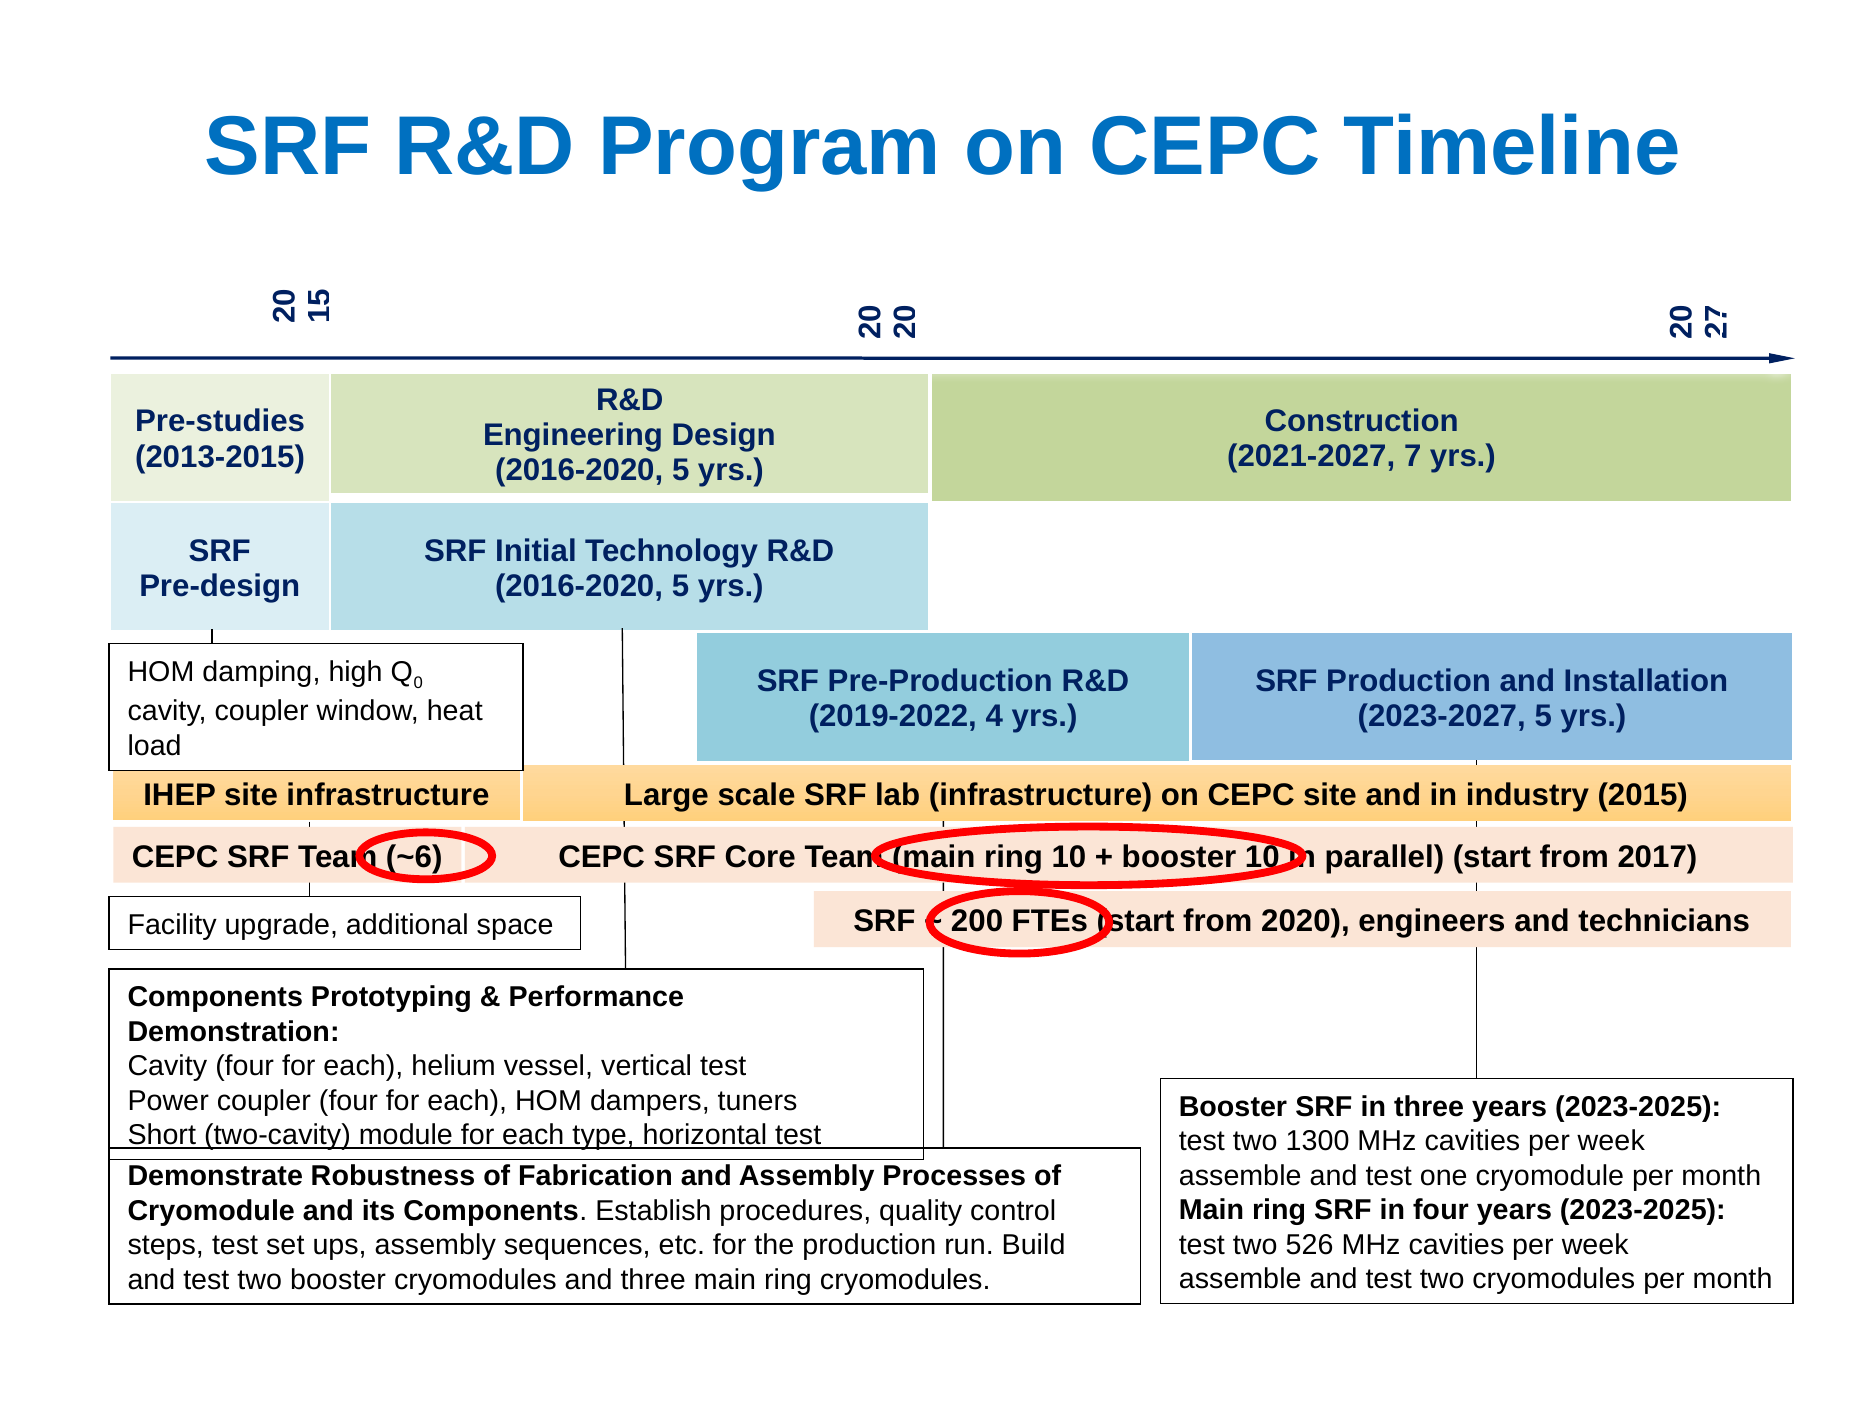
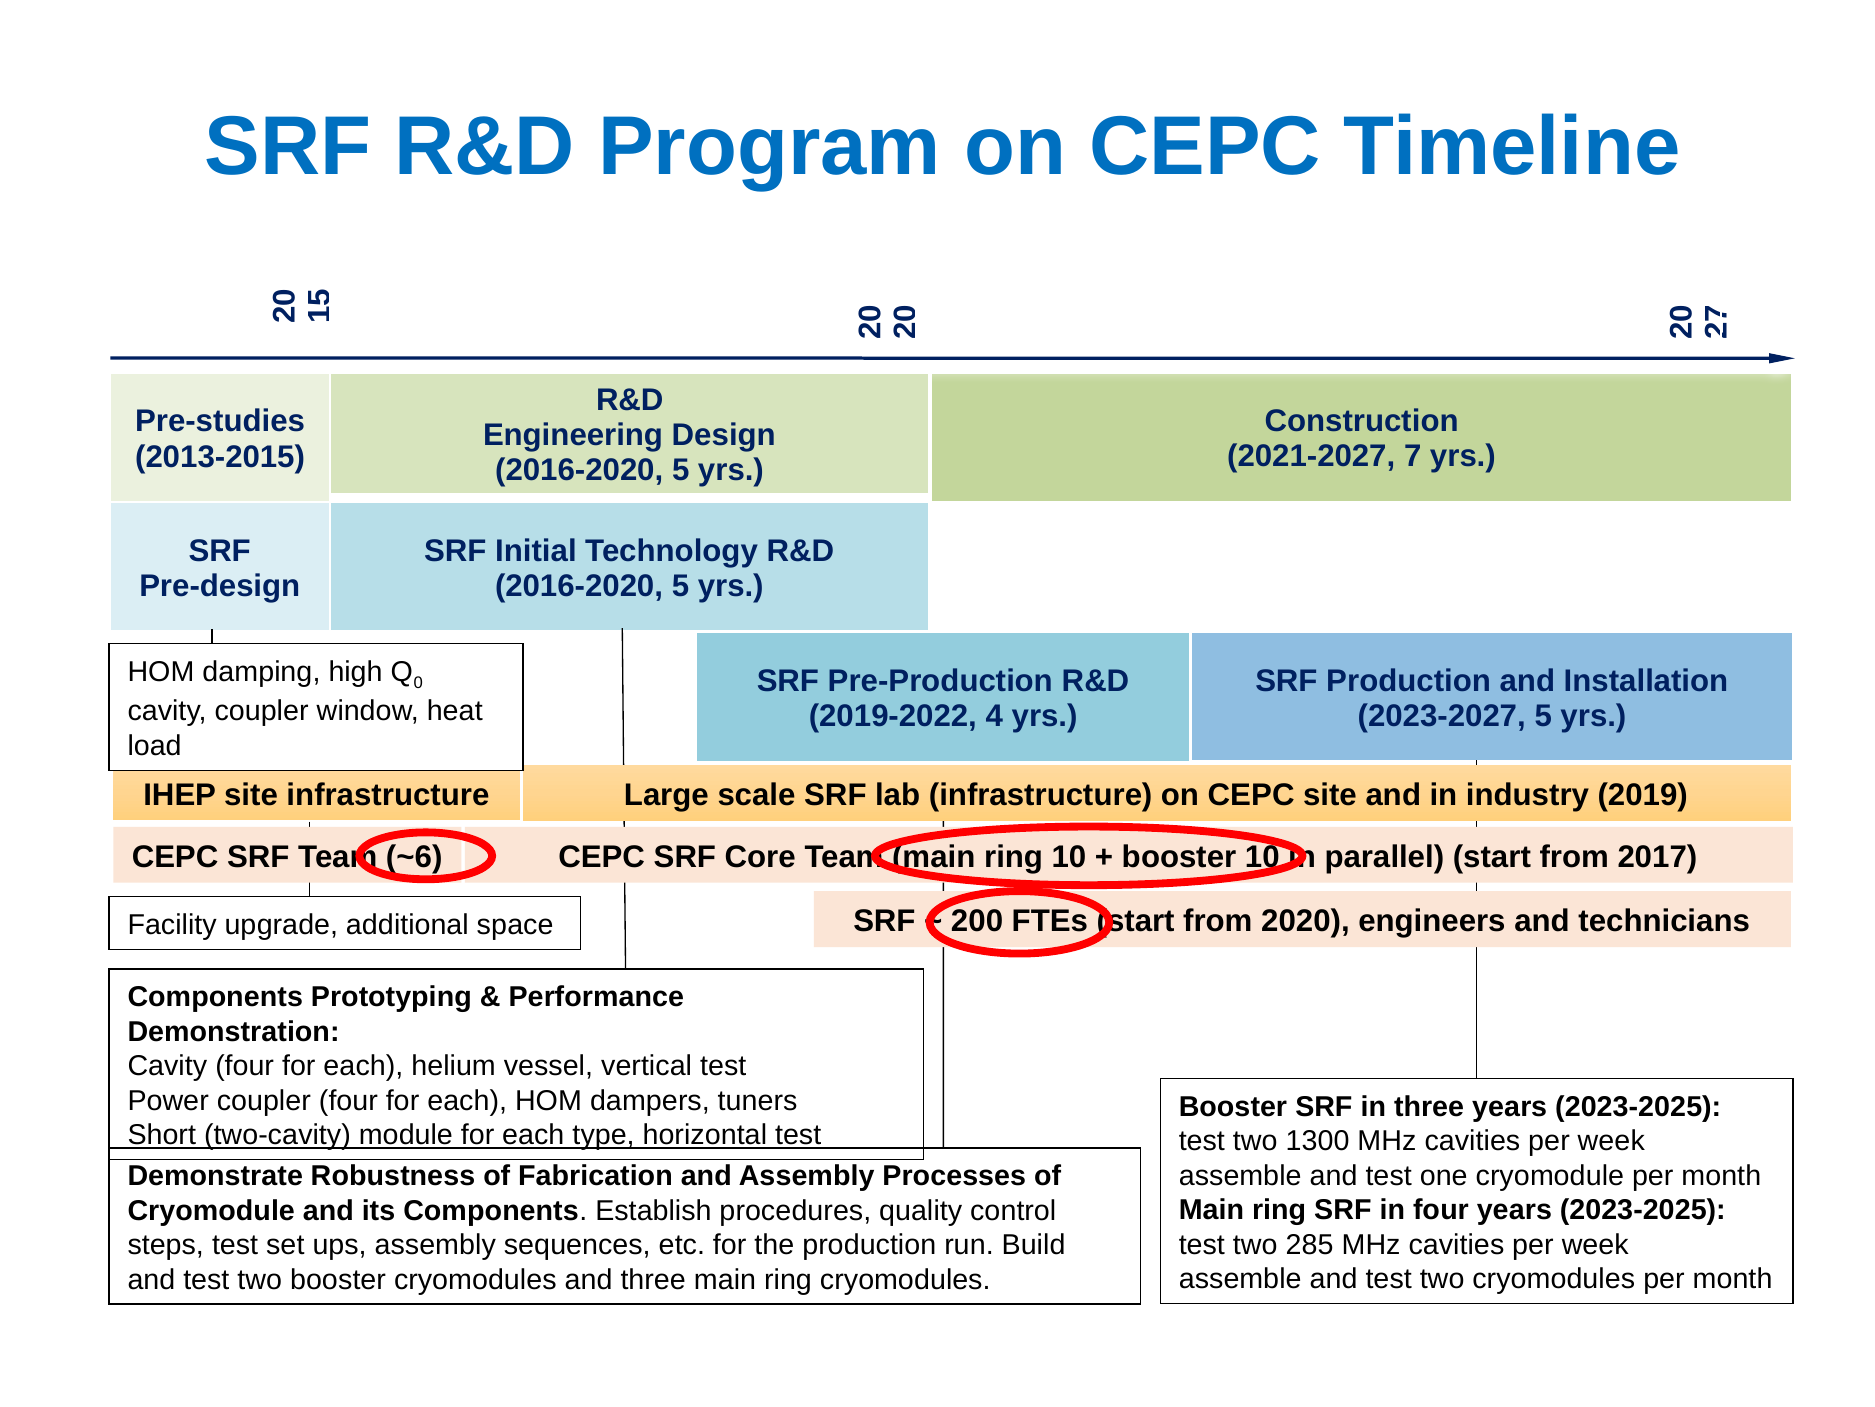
2015: 2015 -> 2019
526: 526 -> 285
